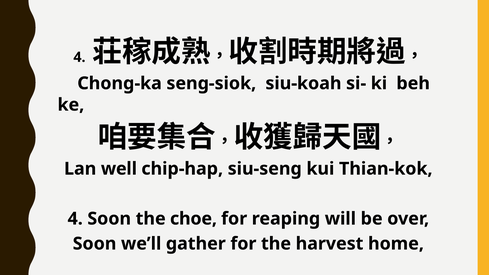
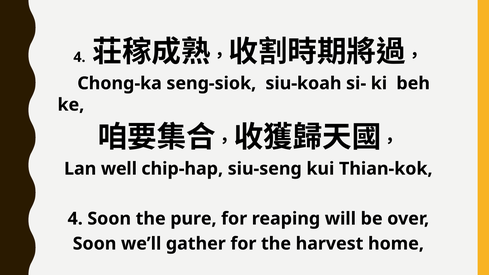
choe: choe -> pure
